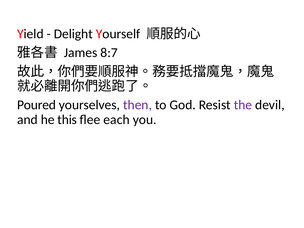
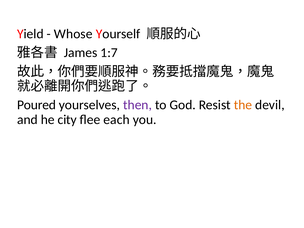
Delight: Delight -> Whose
8:7: 8:7 -> 1:7
the colour: purple -> orange
this: this -> city
